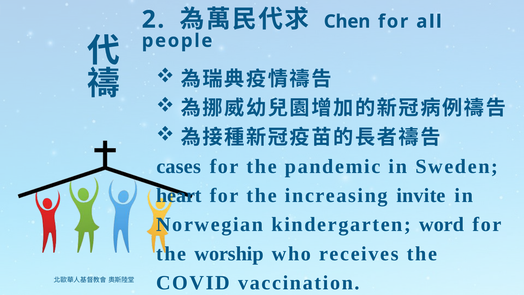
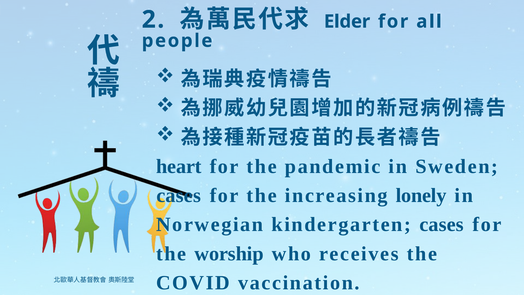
Chen: Chen -> Elder
cases: cases -> heart
heart at (179, 195): heart -> cases
invite: invite -> lonely
kindergarten word: word -> cases
